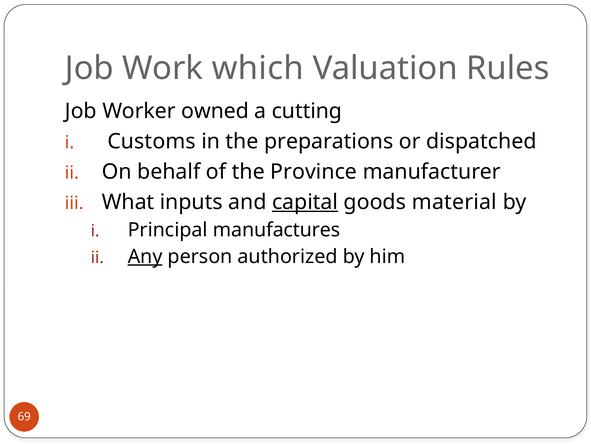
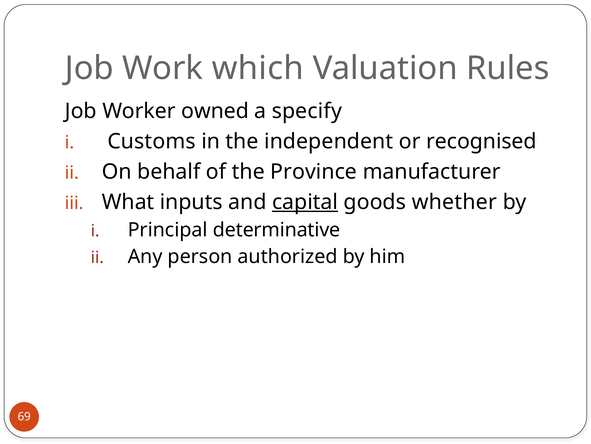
cutting: cutting -> specify
preparations: preparations -> independent
dispatched: dispatched -> recognised
material: material -> whether
manufactures: manufactures -> determinative
Any underline: present -> none
